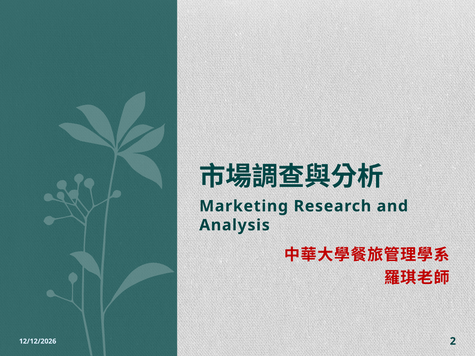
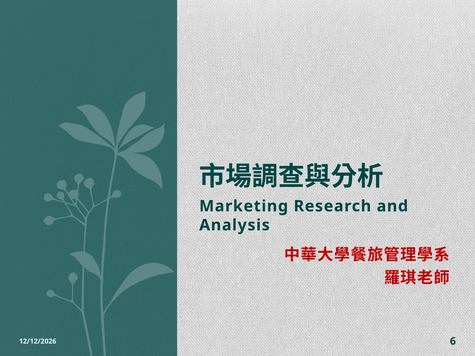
2: 2 -> 6
